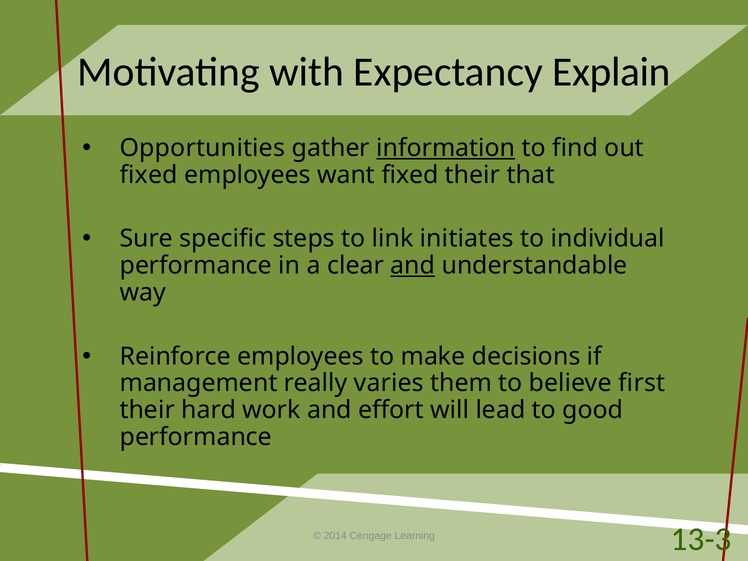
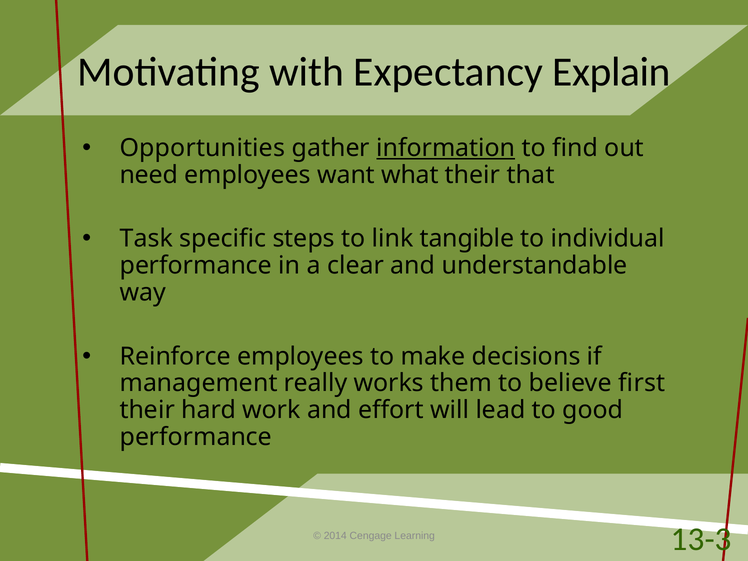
fixed at (149, 175): fixed -> need
want fixed: fixed -> what
Sure: Sure -> Task
initiates: initiates -> tangible
and at (413, 266) underline: present -> none
varies: varies -> works
